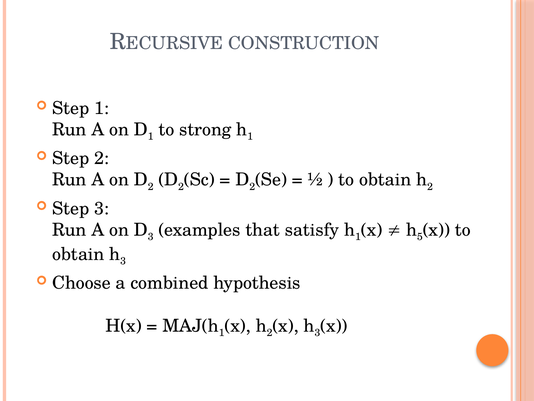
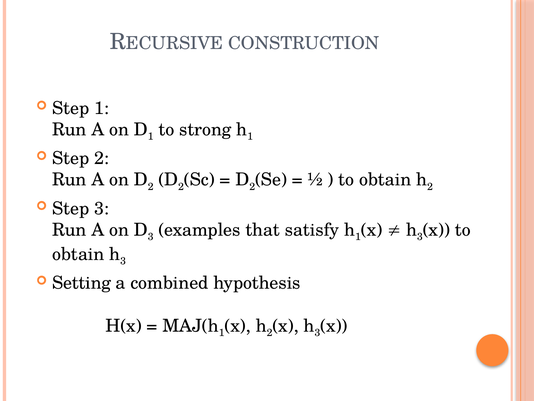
5 at (420, 237): 5 -> 3
Choose: Choose -> Setting
